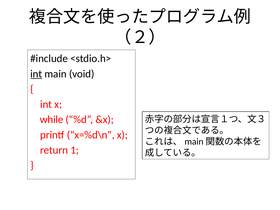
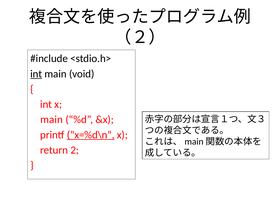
while at (52, 120): while -> main
x=%d\n underline: none -> present
1: 1 -> 2
